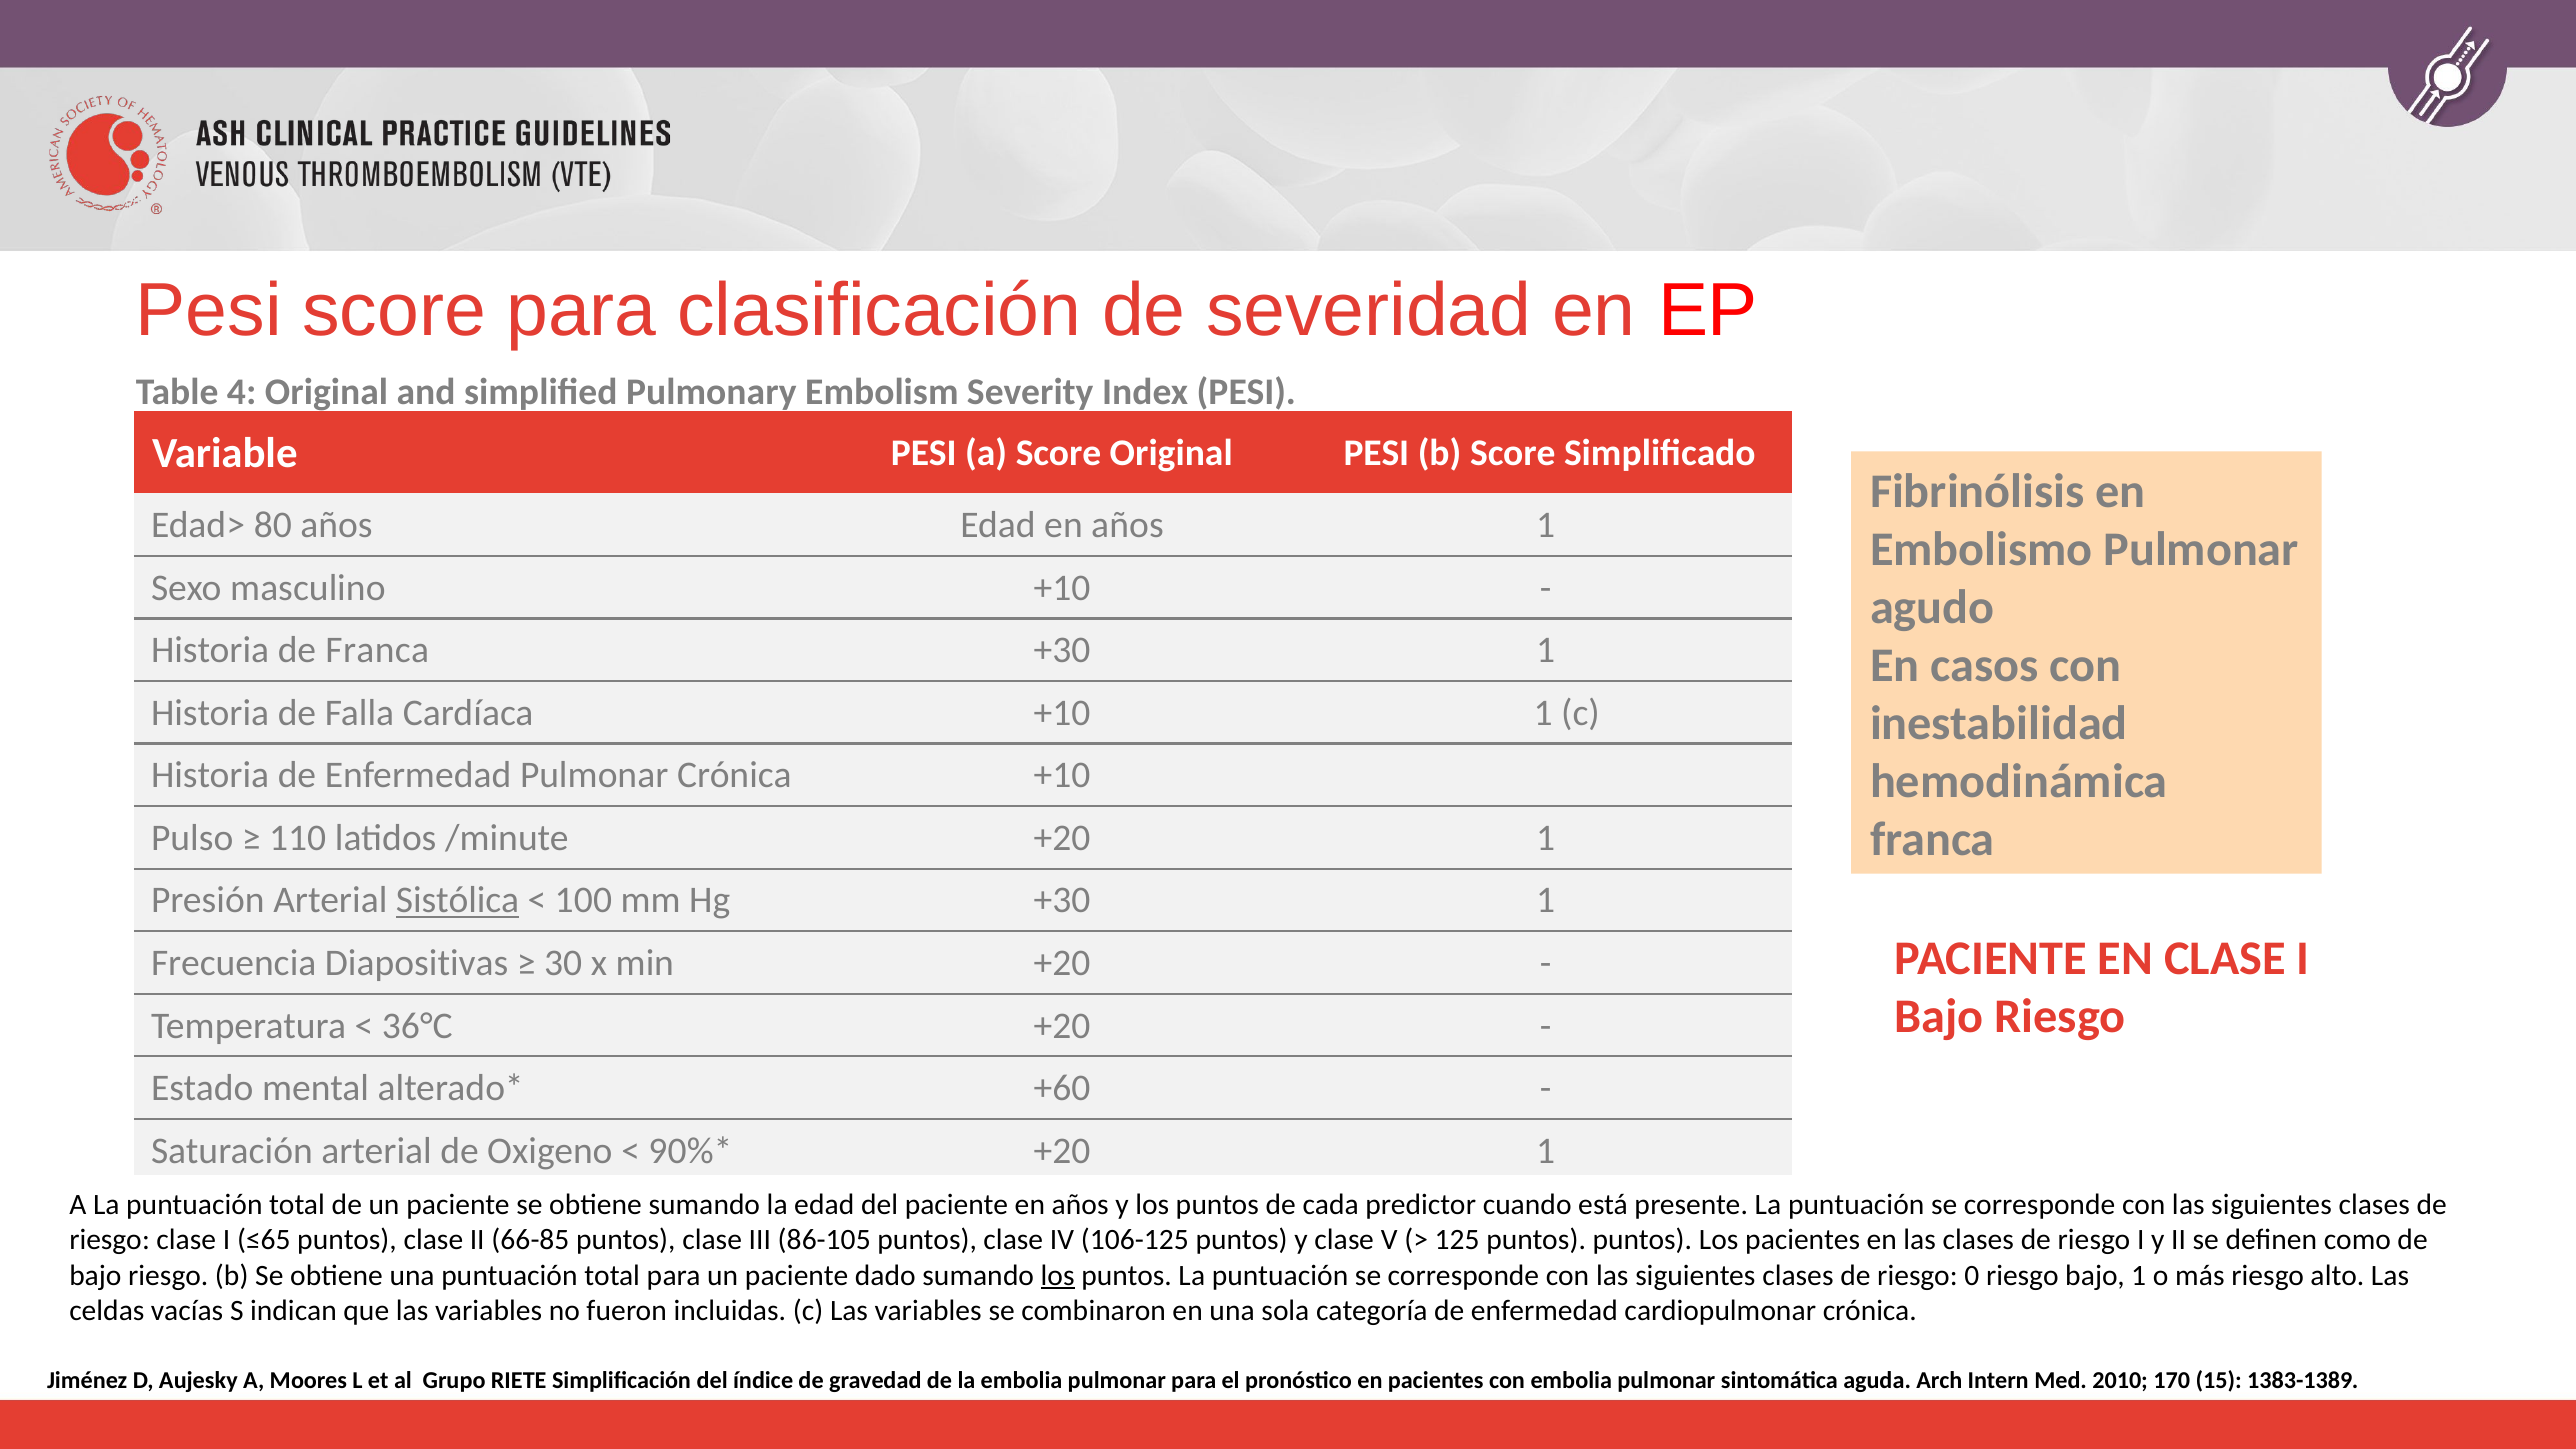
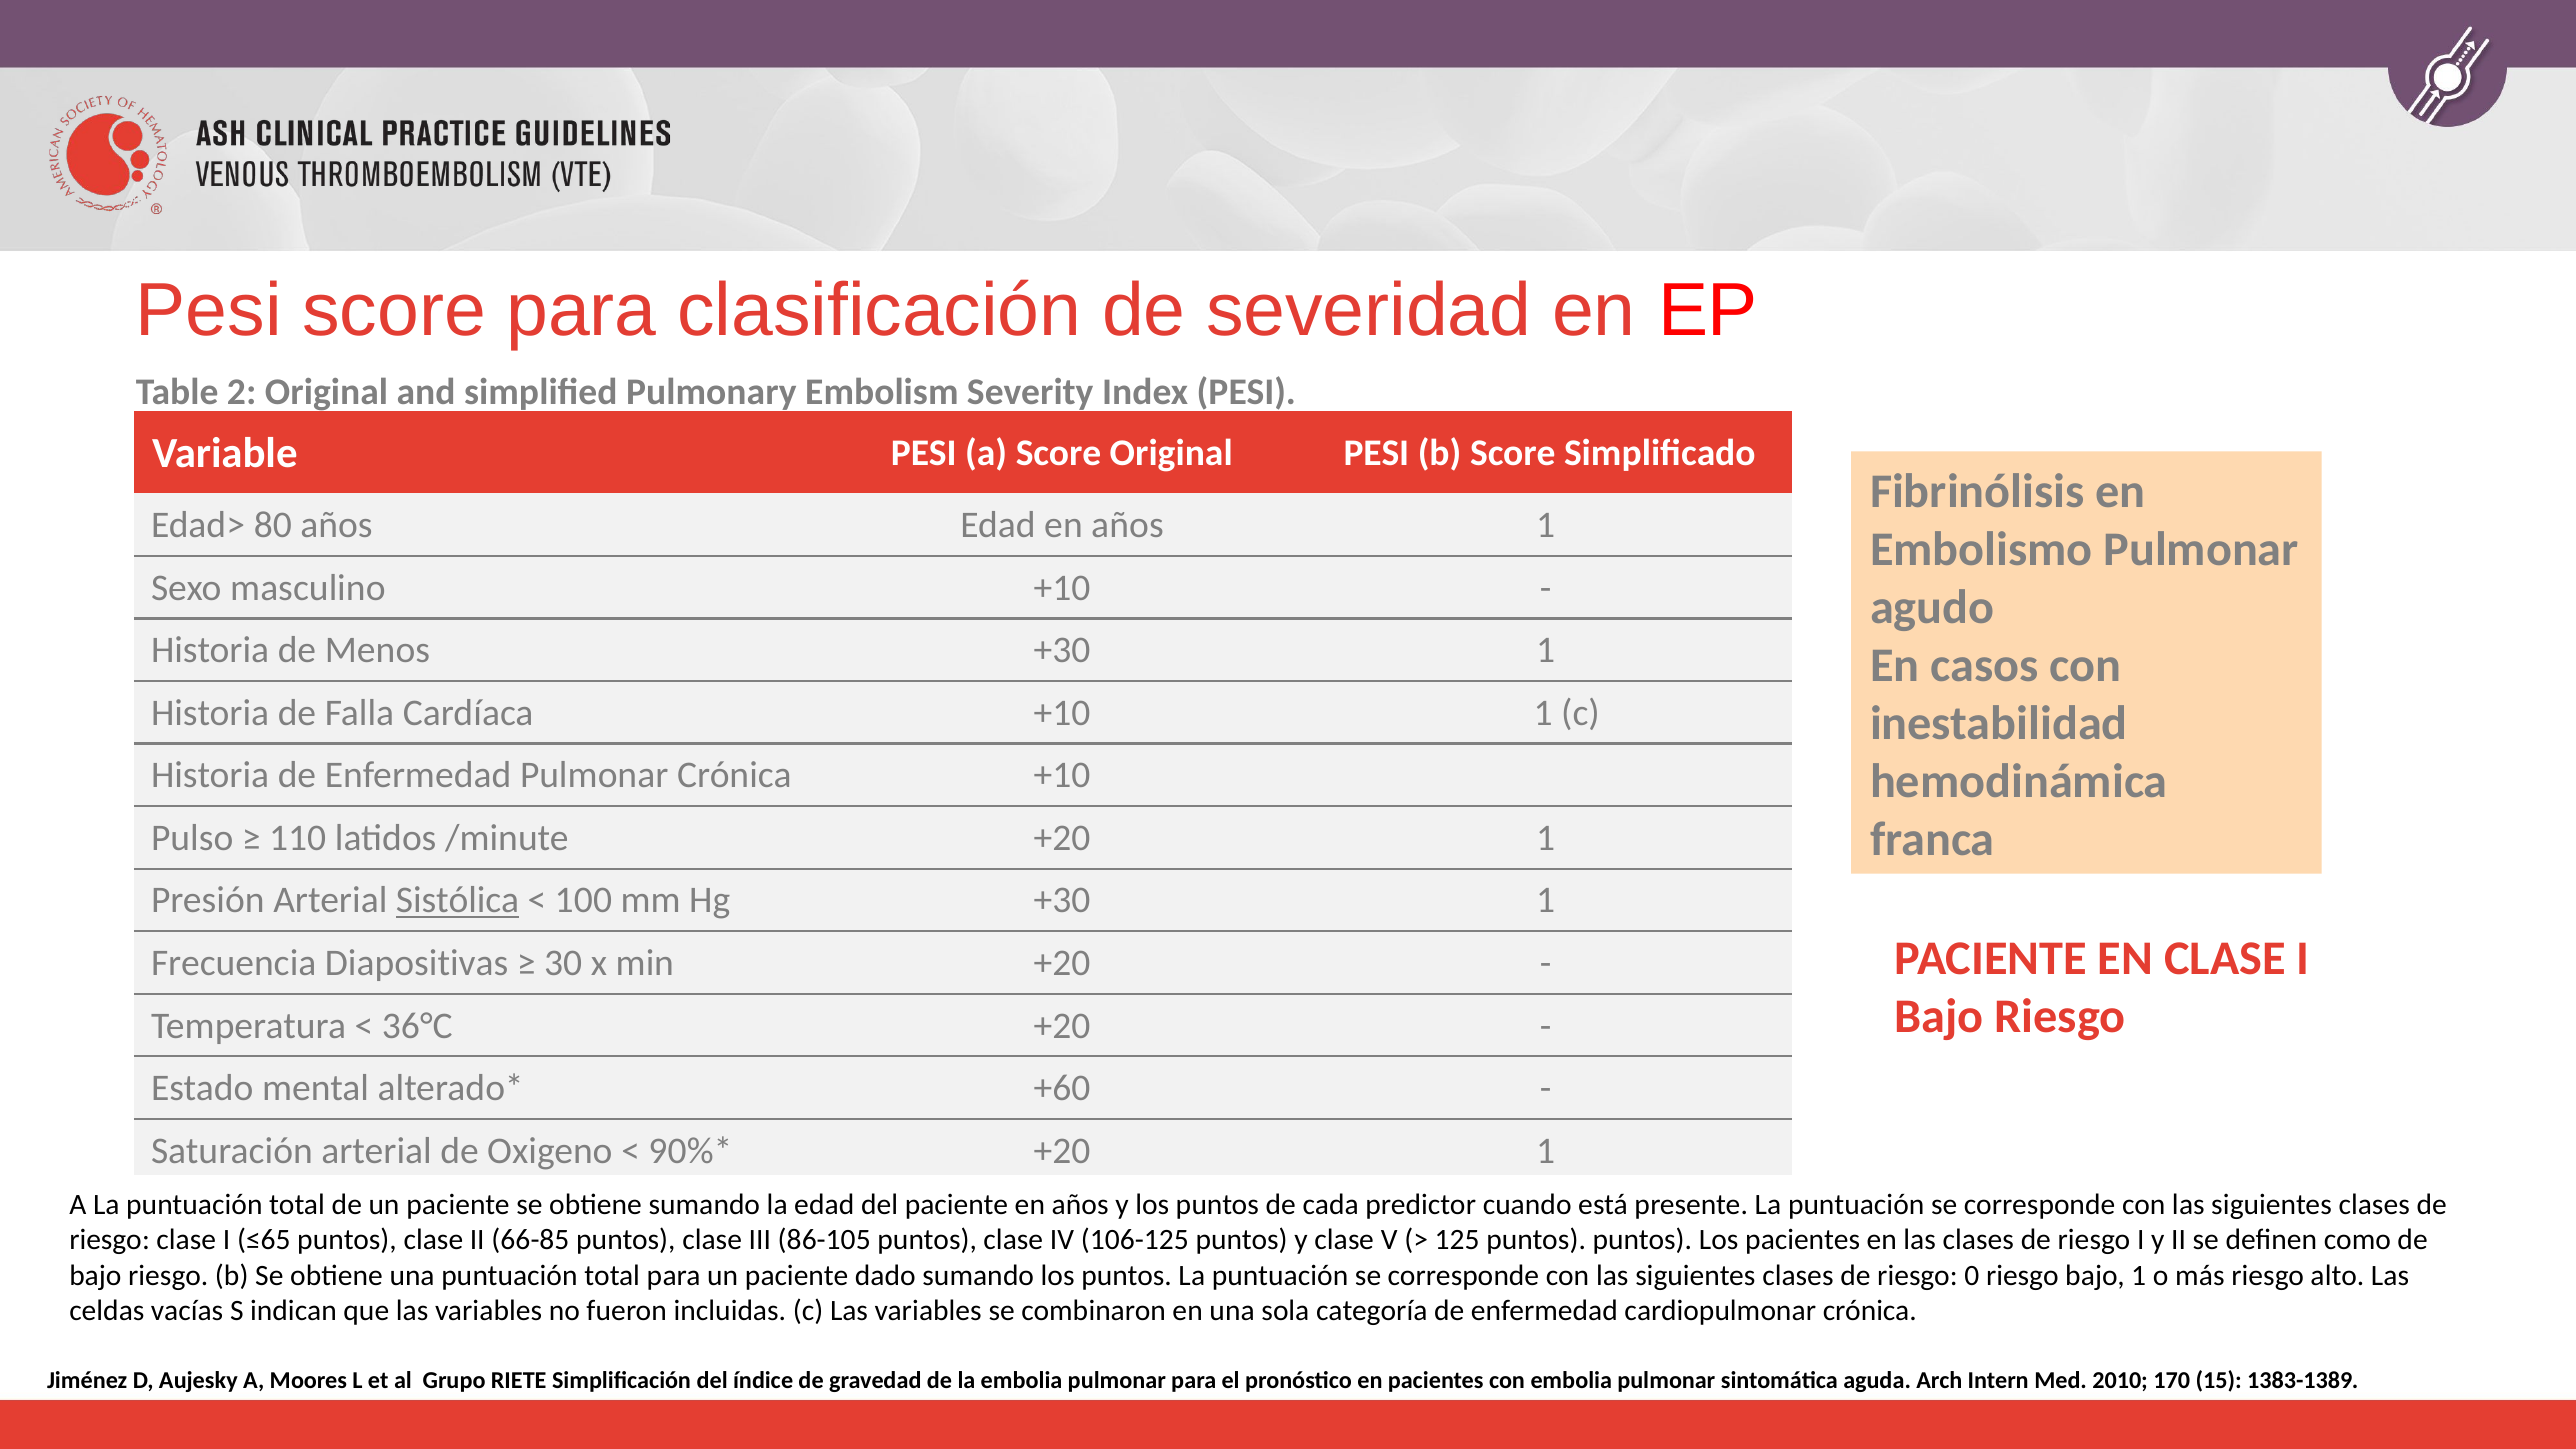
4: 4 -> 2
de Franca: Franca -> Menos
los at (1058, 1275) underline: present -> none
